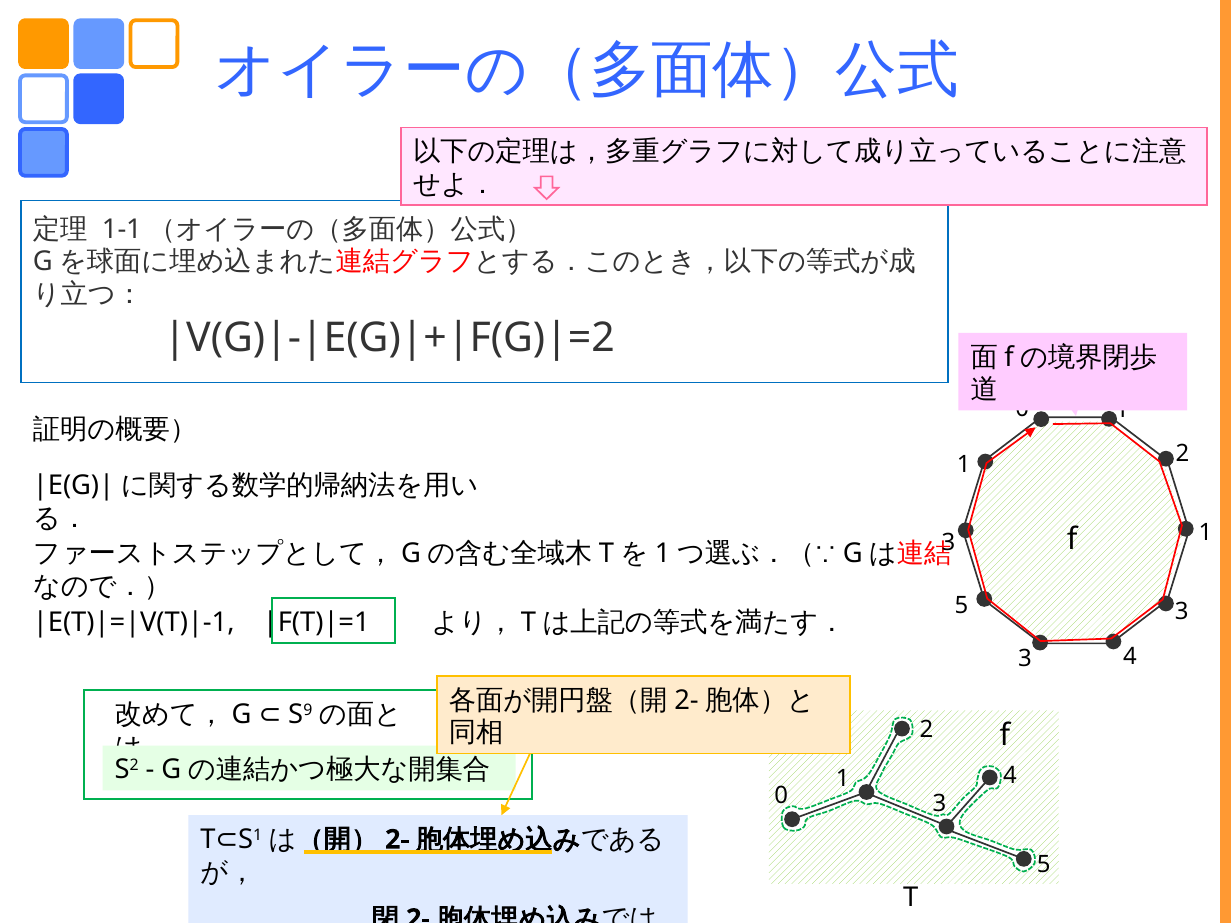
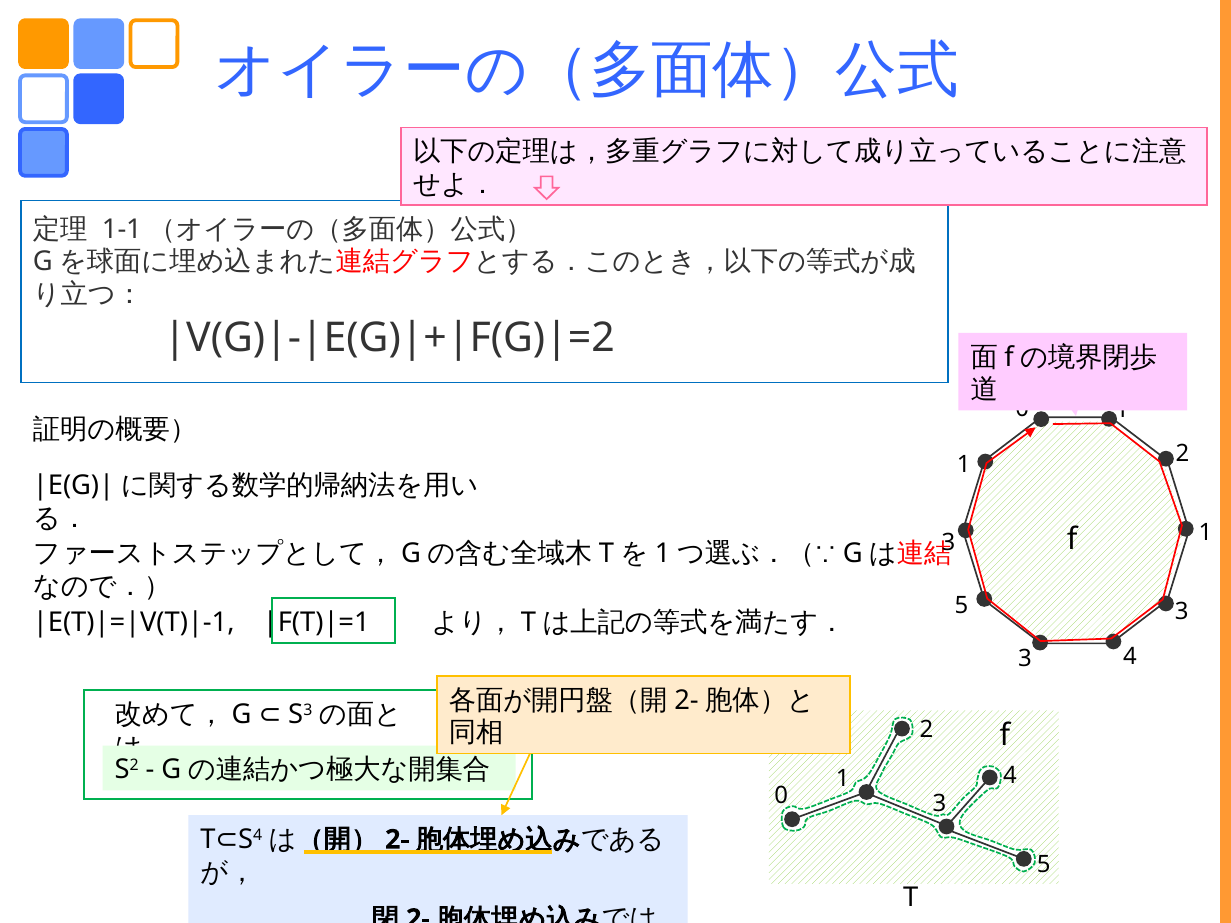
9 at (308, 710): 9 -> 3
1 at (258, 835): 1 -> 4
